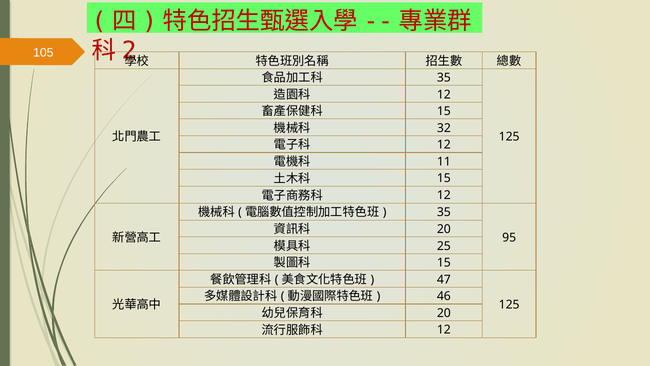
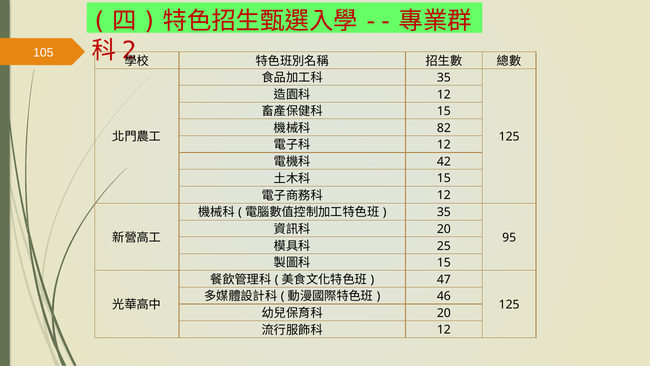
32: 32 -> 82
11: 11 -> 42
